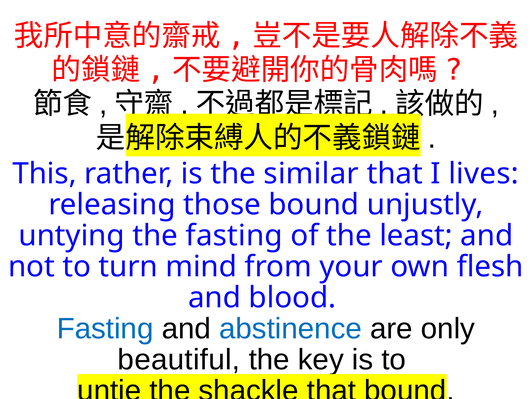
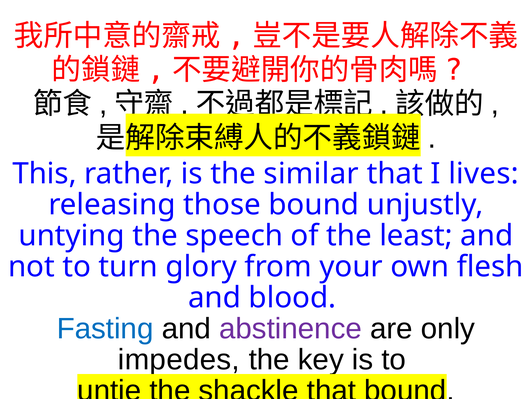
the fasting: fasting -> speech
mind: mind -> glory
abstinence colour: blue -> purple
beautiful: beautiful -> impedes
